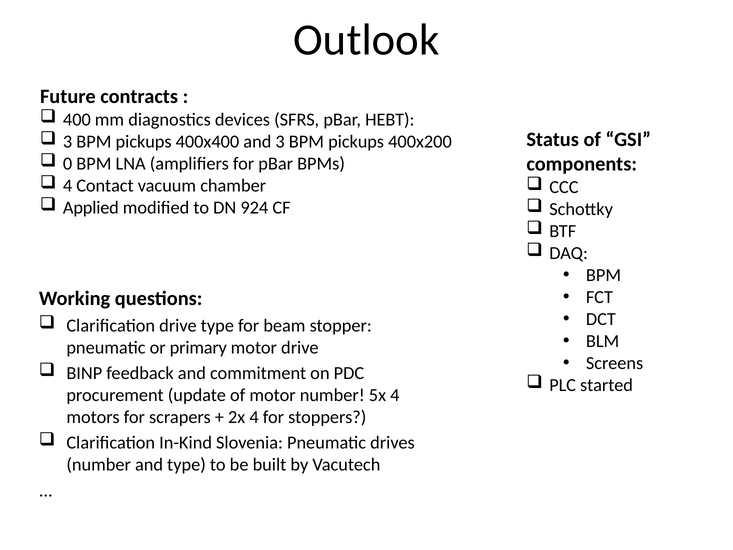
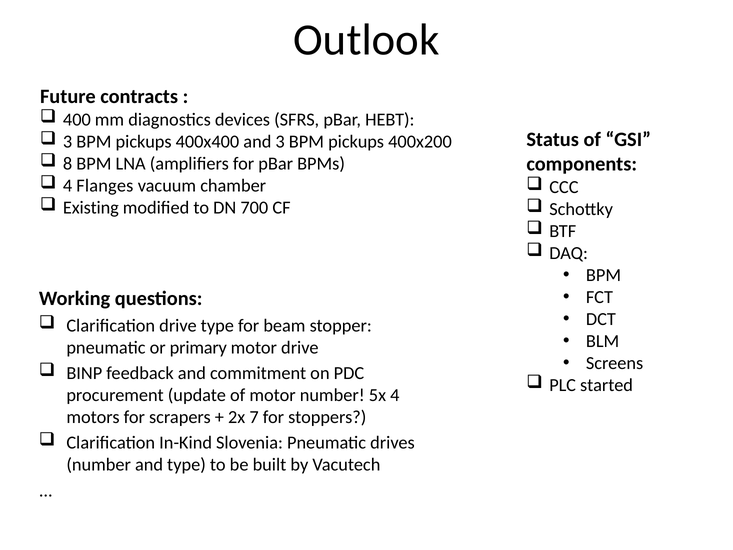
0: 0 -> 8
Contact: Contact -> Flanges
Applied: Applied -> Existing
924: 924 -> 700
2x 4: 4 -> 7
